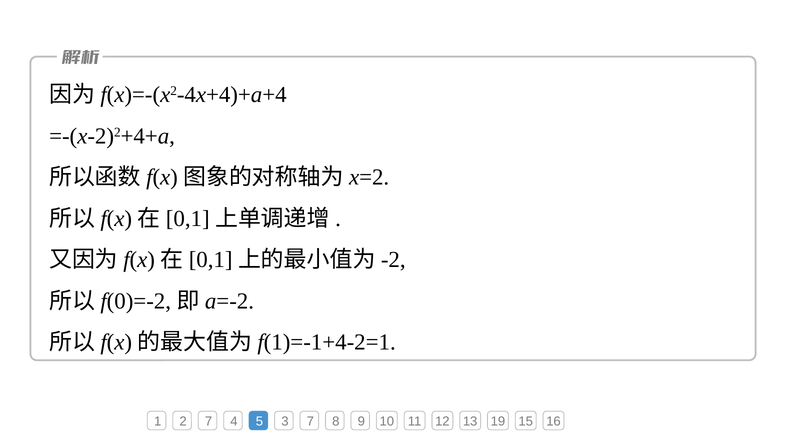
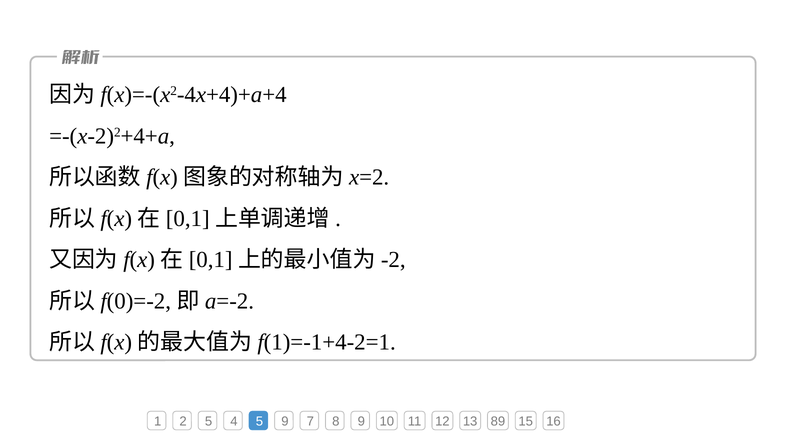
2 7: 7 -> 5
5 3: 3 -> 9
19: 19 -> 89
